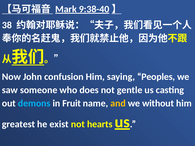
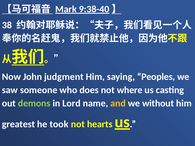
confusion: confusion -> judgment
gentle: gentle -> where
demons colour: light blue -> light green
Fruit: Fruit -> Lord
exist: exist -> took
